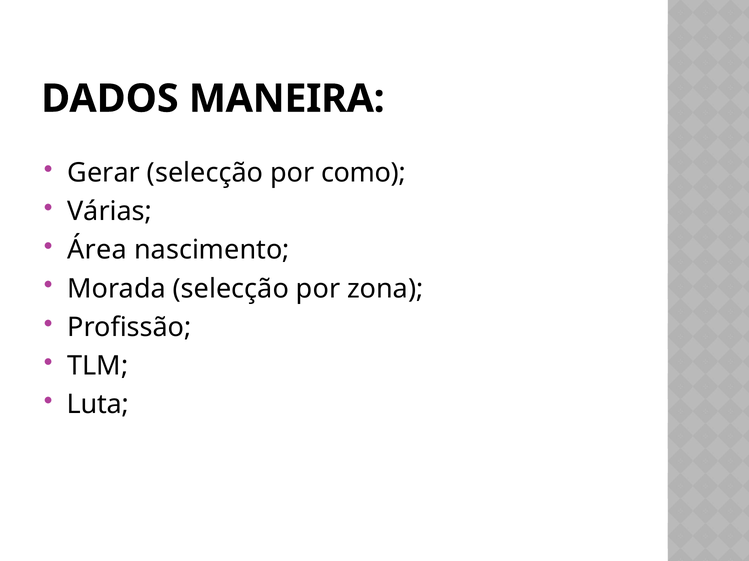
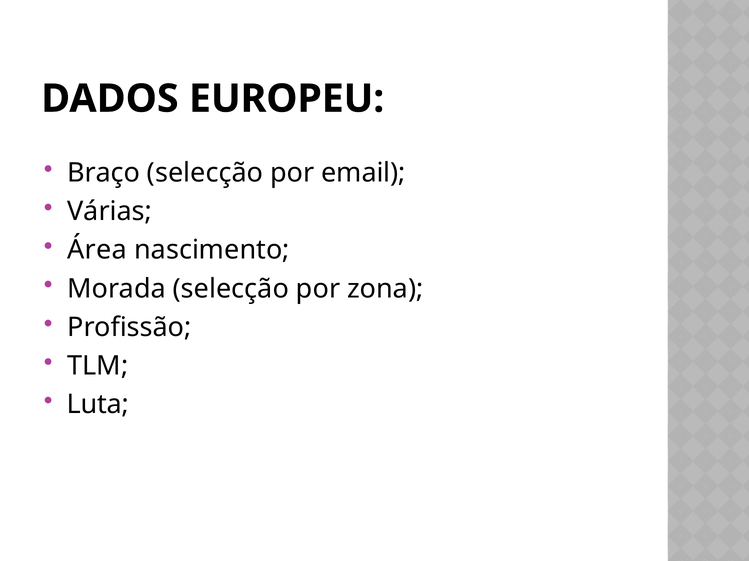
MANEIRA: MANEIRA -> EUROPEU
Gerar: Gerar -> Braço
como: como -> email
